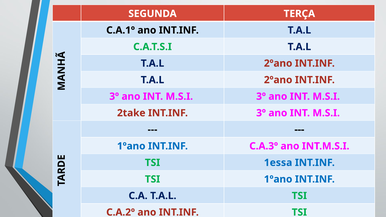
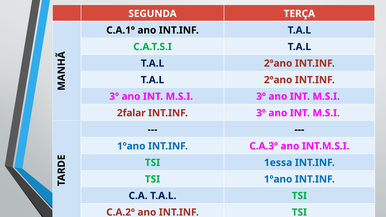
2take: 2take -> 2falar
